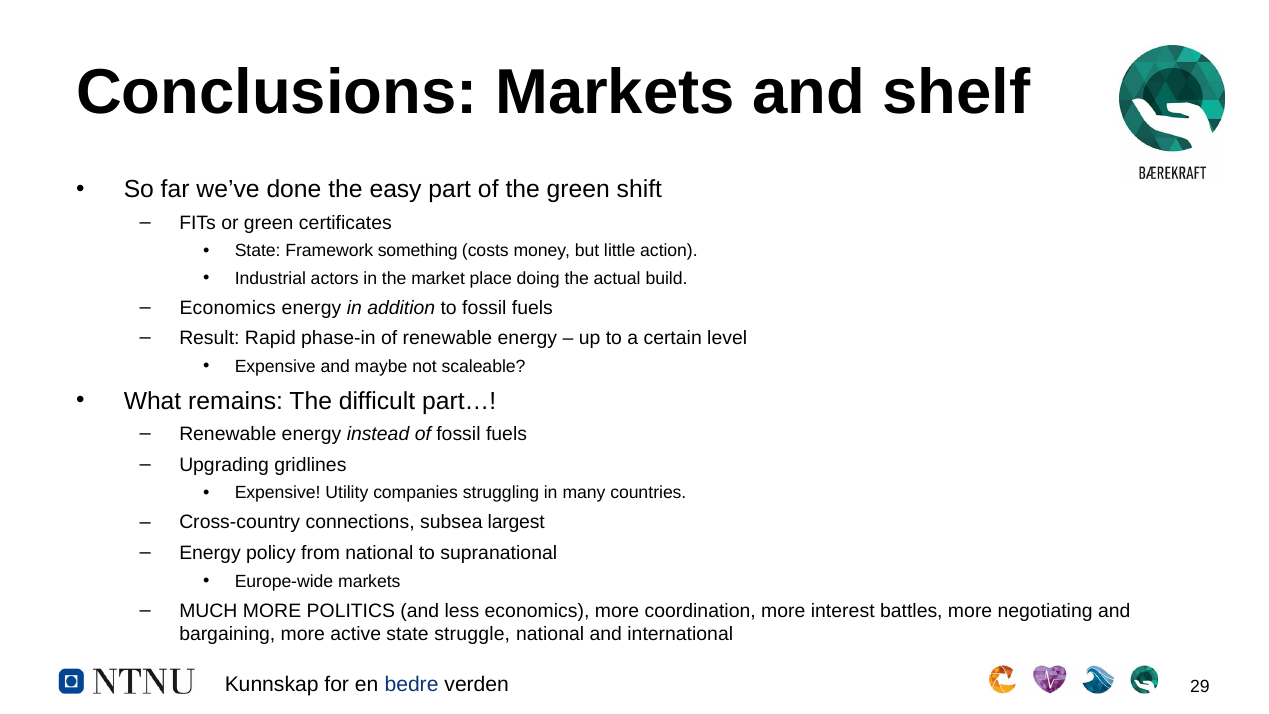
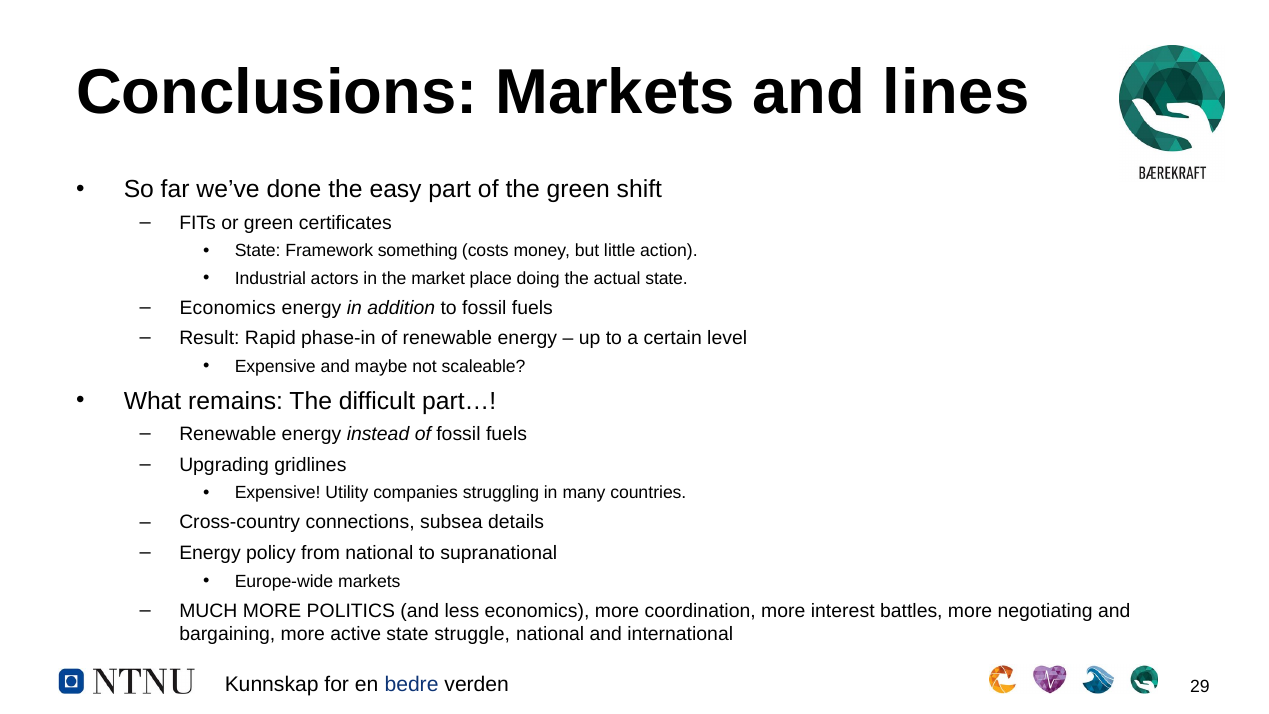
shelf: shelf -> lines
actual build: build -> state
largest: largest -> details
